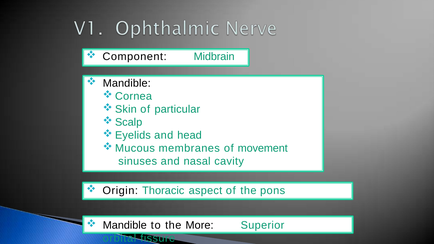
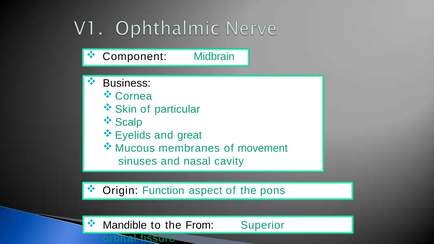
Mandible at (127, 83): Mandible -> Business
head: head -> great
Thoracic: Thoracic -> Function
More: More -> From
